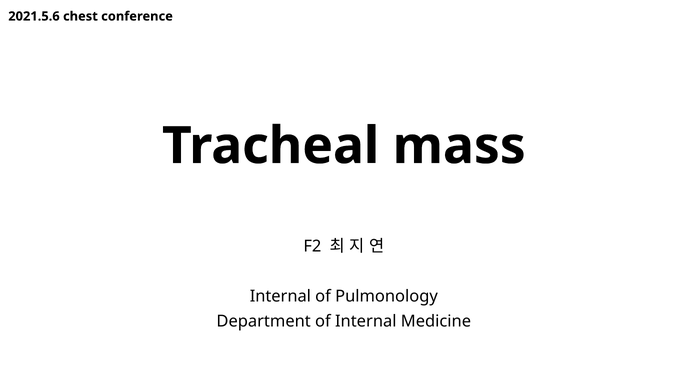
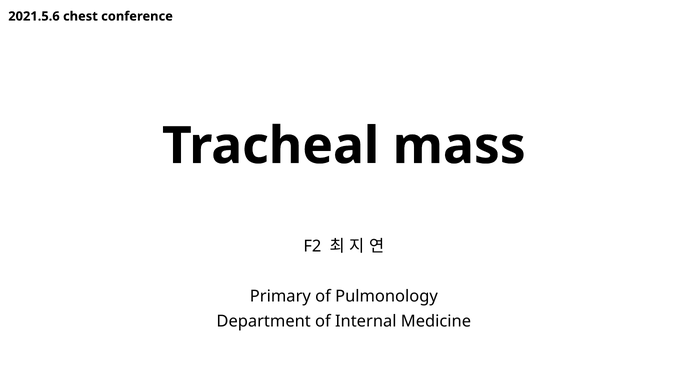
Internal at (280, 296): Internal -> Primary
